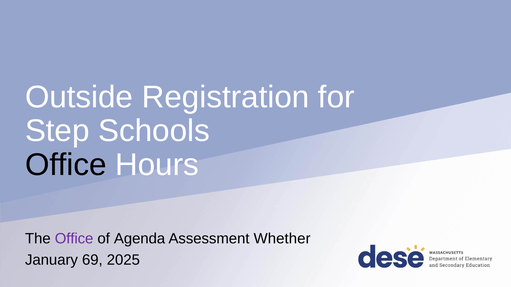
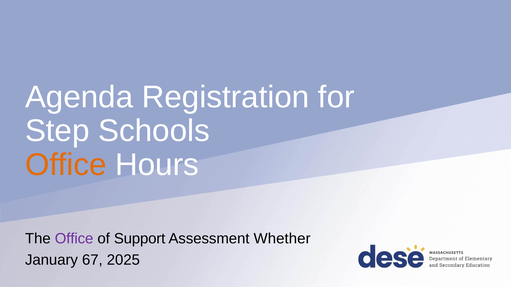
Outside: Outside -> Agenda
Office at (66, 165) colour: black -> orange
Agenda: Agenda -> Support
69: 69 -> 67
